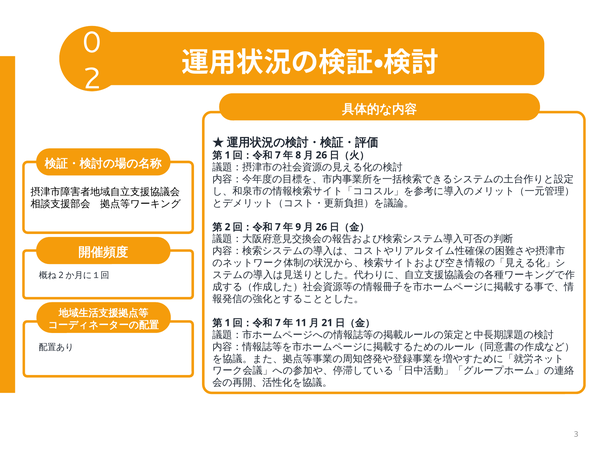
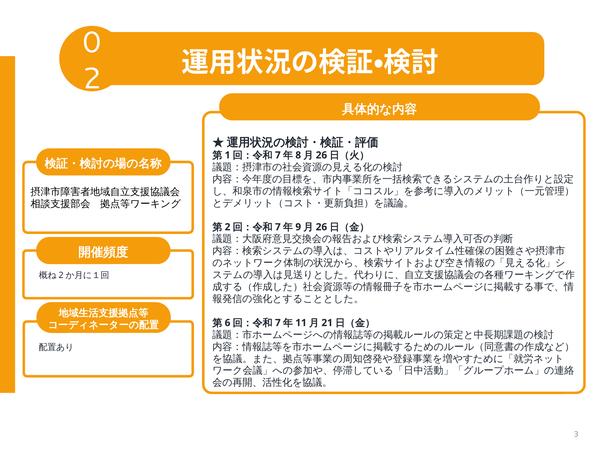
1 at (228, 322): 1 -> 6
